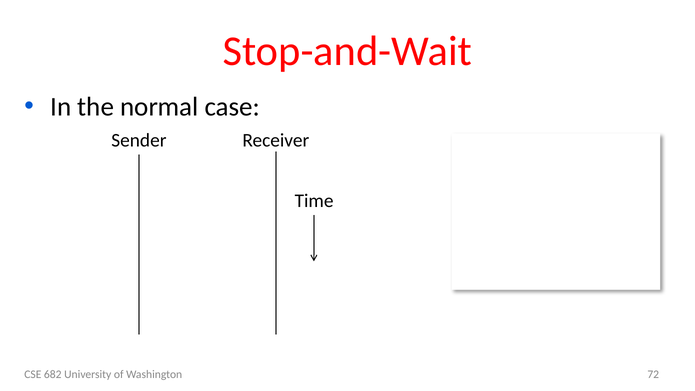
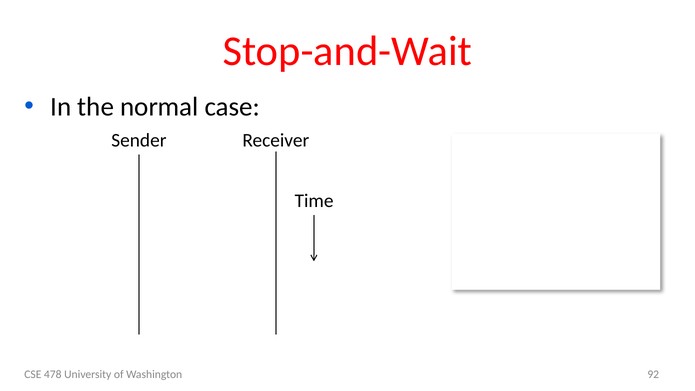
682: 682 -> 478
72: 72 -> 92
